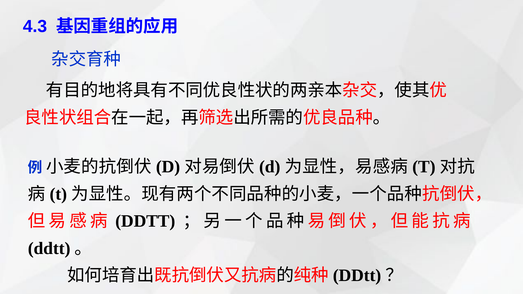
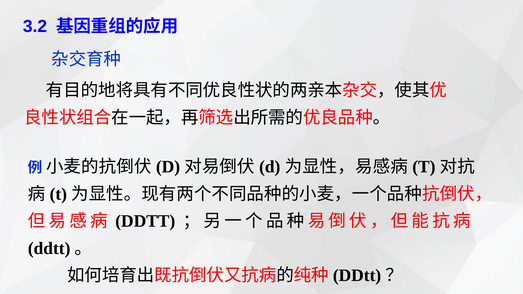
4.3: 4.3 -> 3.2
